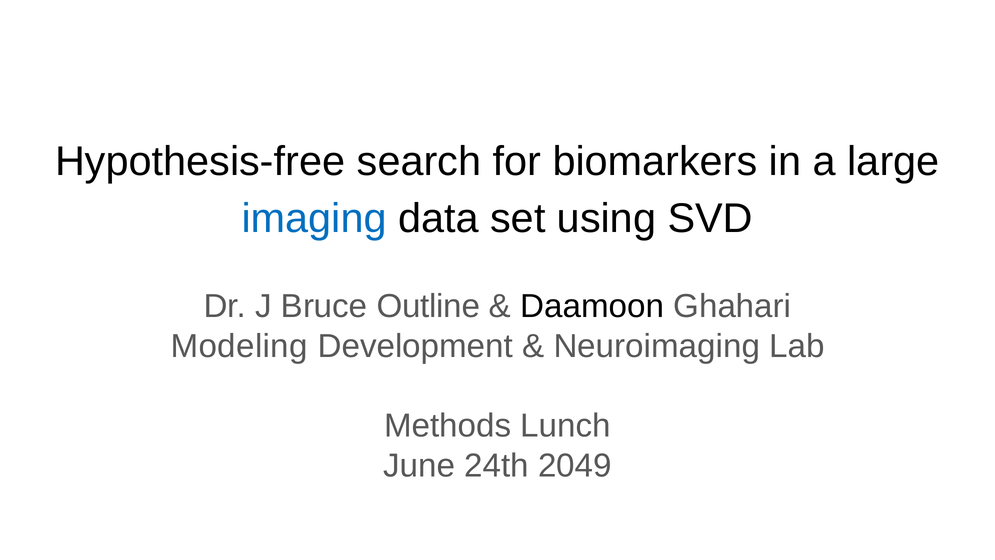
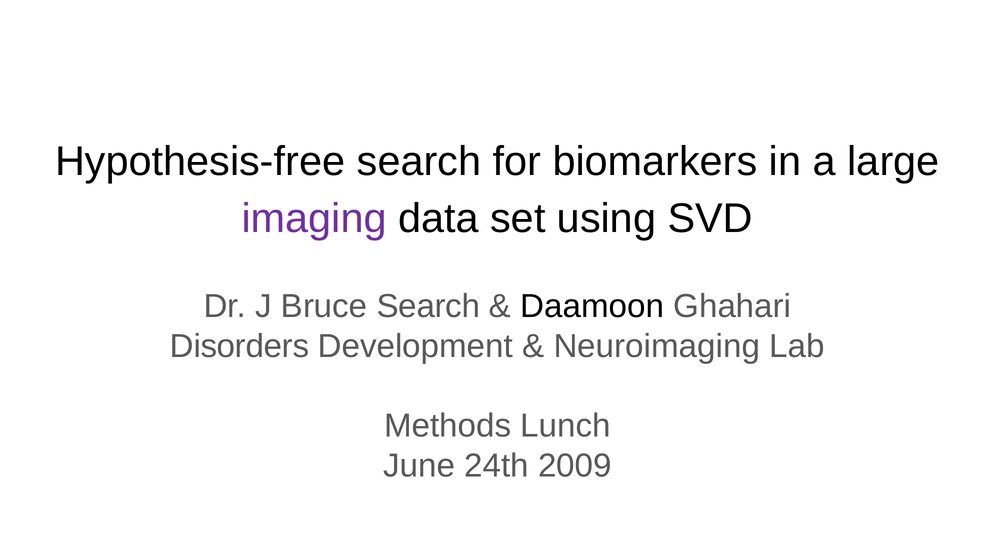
imaging colour: blue -> purple
Bruce Outline: Outline -> Search
Modeling: Modeling -> Disorders
2049: 2049 -> 2009
